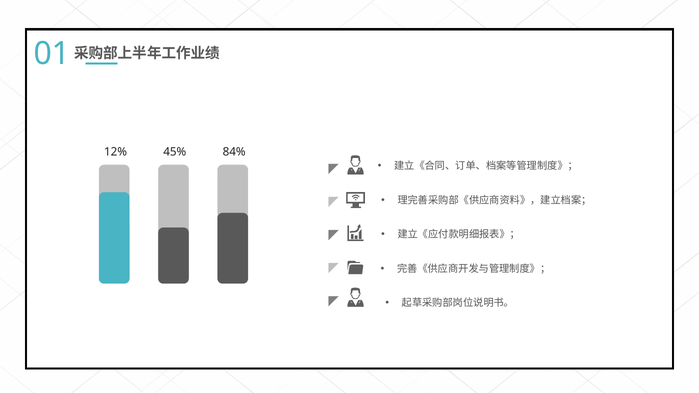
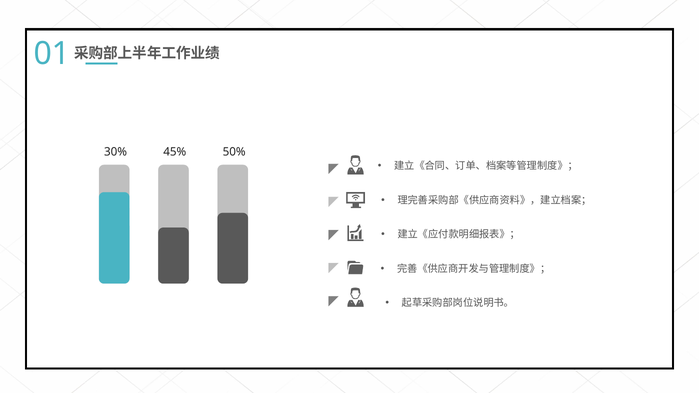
12%: 12% -> 30%
84%: 84% -> 50%
